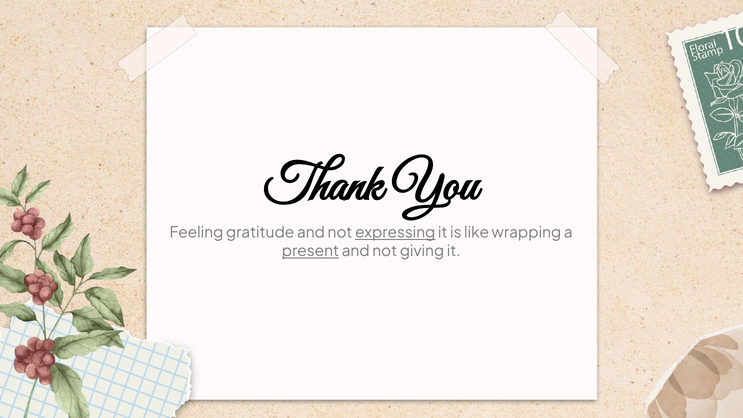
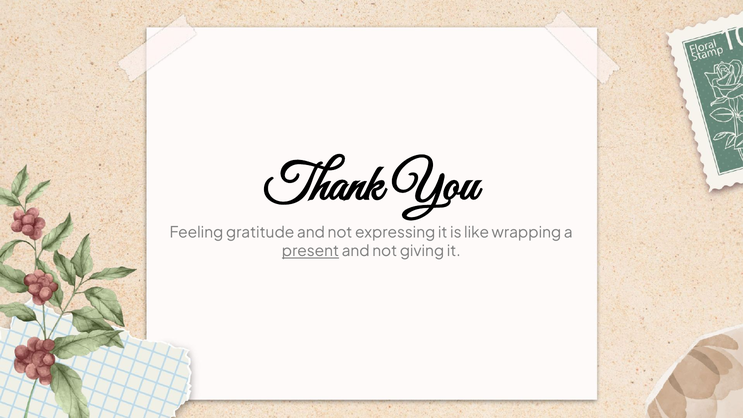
expressing underline: present -> none
